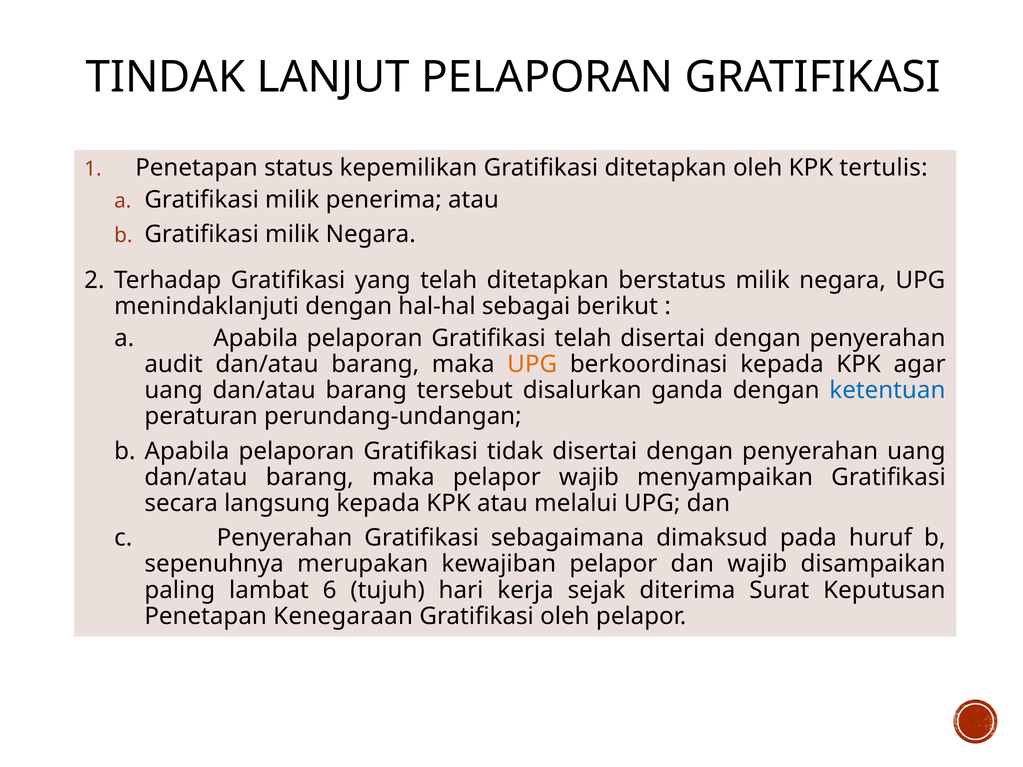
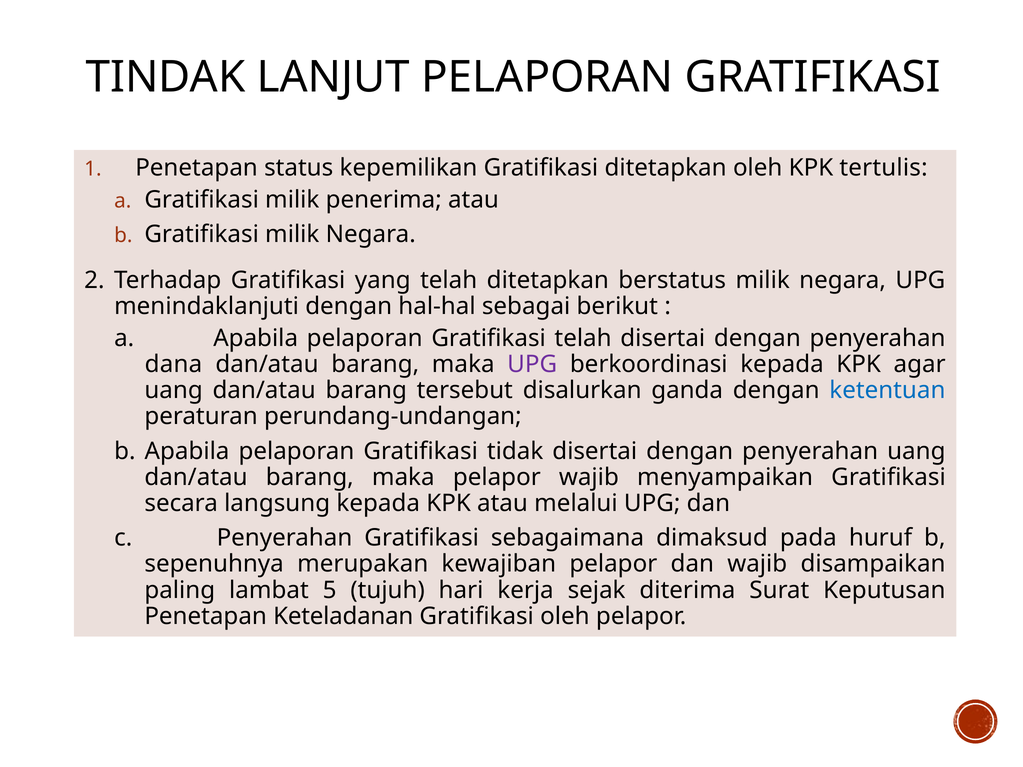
audit: audit -> dana
UPG at (532, 364) colour: orange -> purple
6: 6 -> 5
Kenegaraan: Kenegaraan -> Keteladanan
